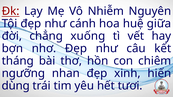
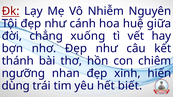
tháng: tháng -> thánh
tươi: tươi -> biết
